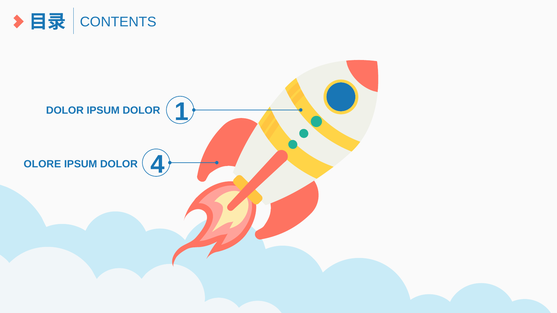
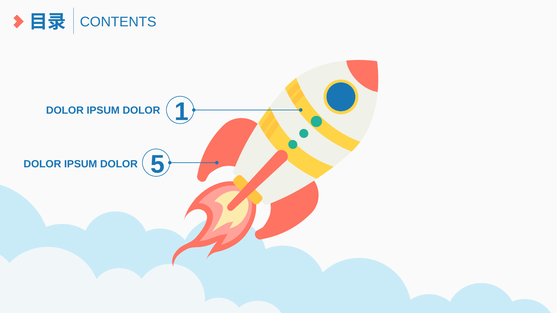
OLORE at (42, 164): OLORE -> DOLOR
4: 4 -> 5
